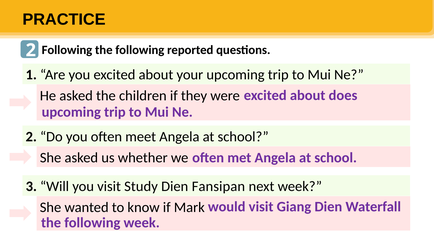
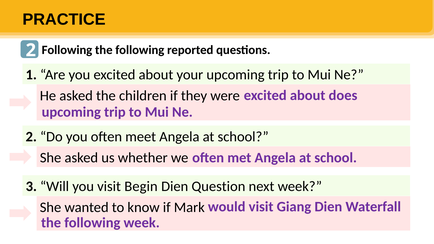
Study: Study -> Begin
Fansipan: Fansipan -> Question
